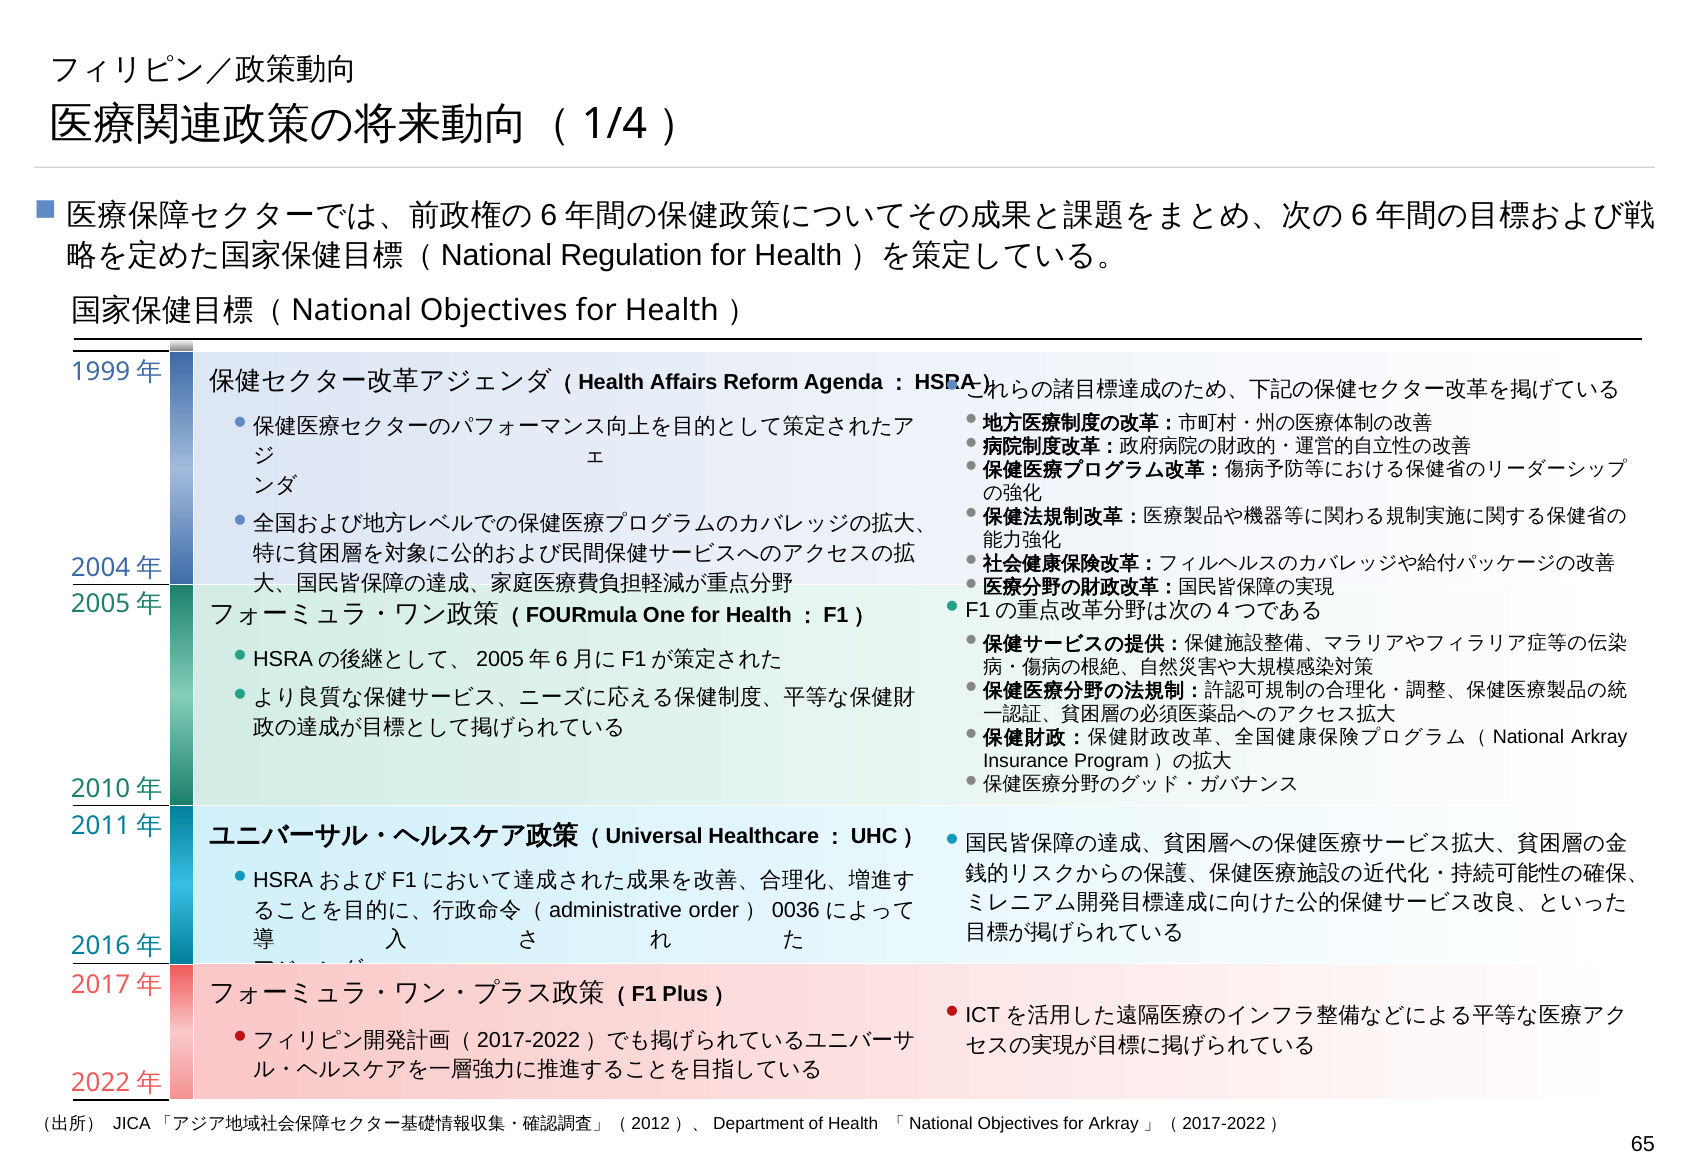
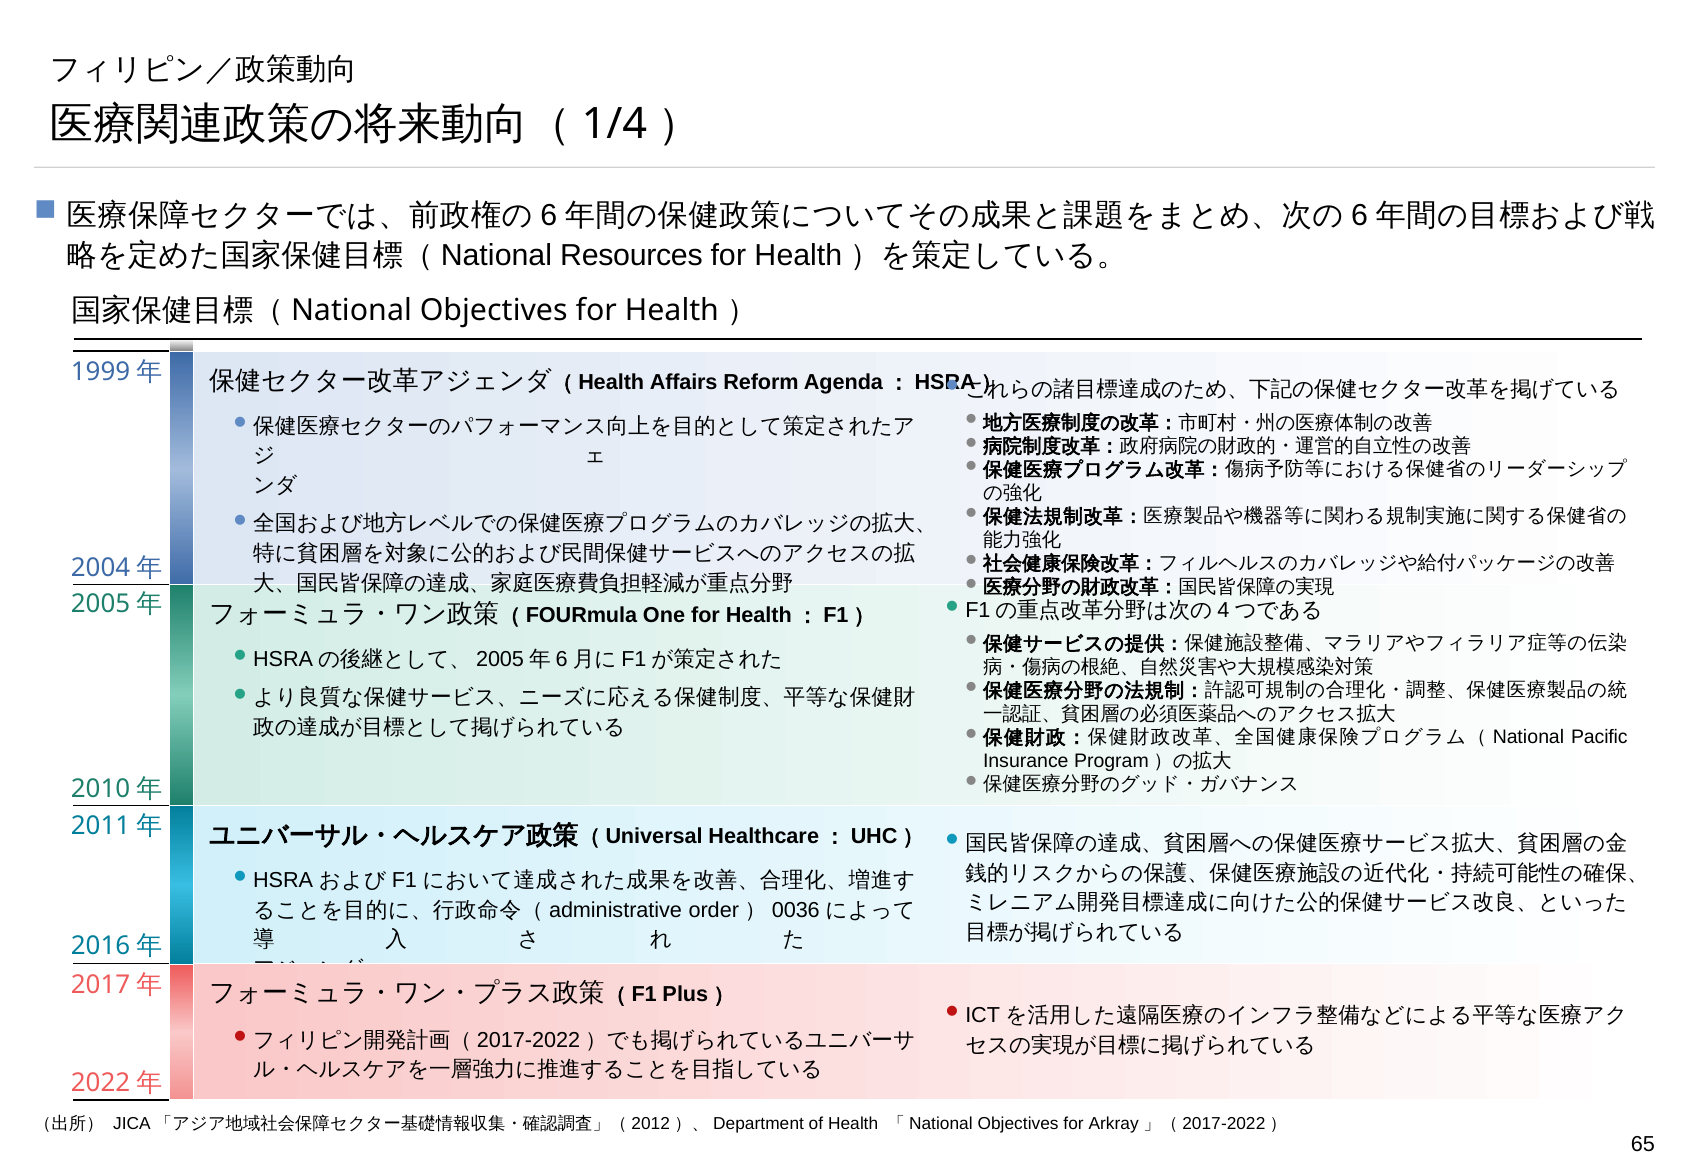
Regulation: Regulation -> Resources
Arkray at (1599, 737): Arkray -> Pacific
